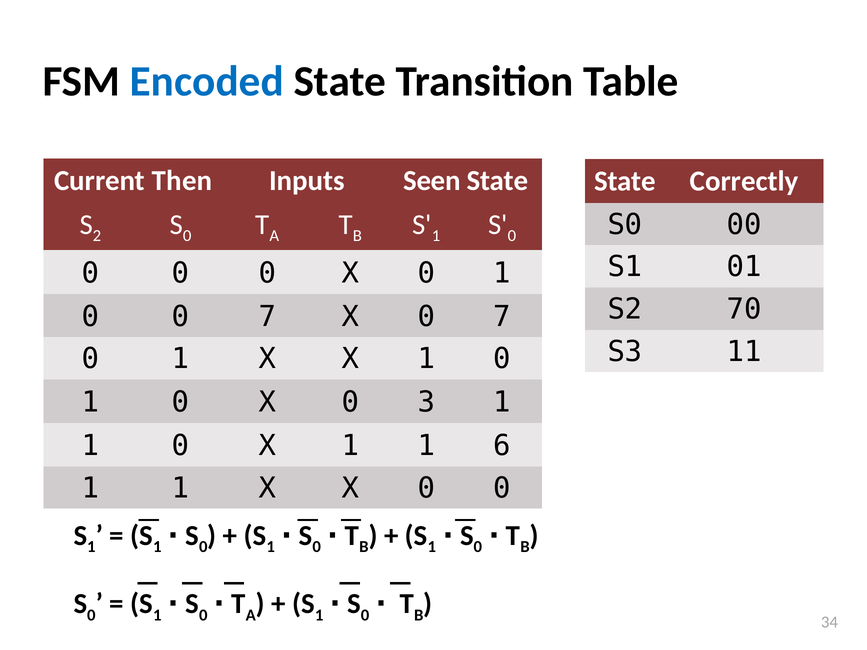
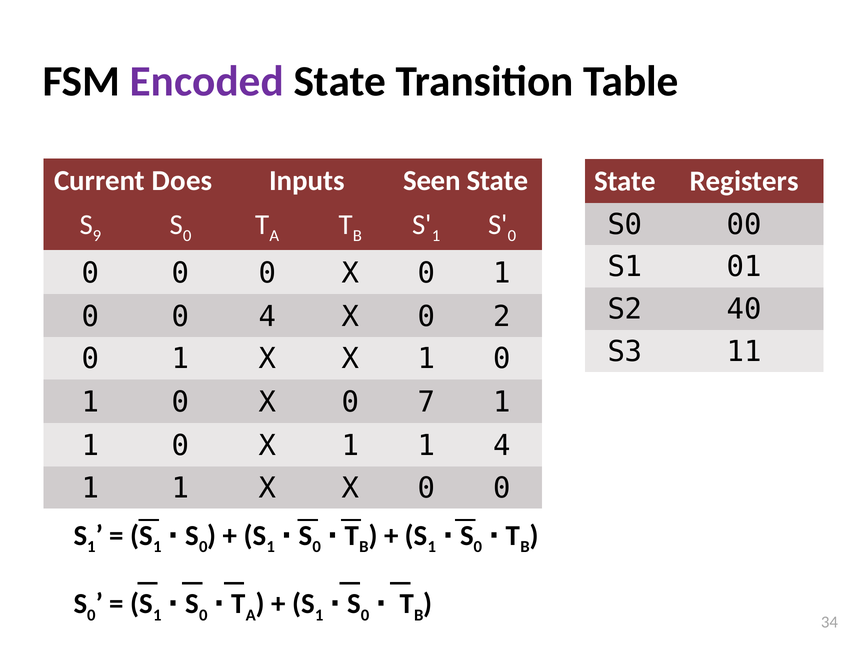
Encoded colour: blue -> purple
Then: Then -> Does
Correctly: Correctly -> Registers
2: 2 -> 9
70: 70 -> 40
0 0 7: 7 -> 4
X 0 7: 7 -> 2
3: 3 -> 7
1 6: 6 -> 4
